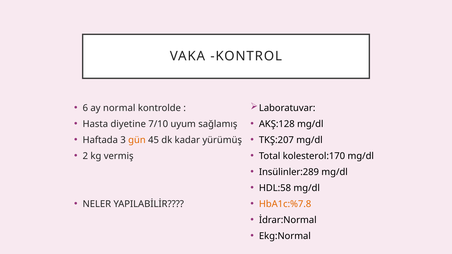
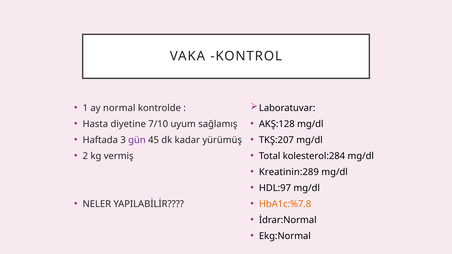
6: 6 -> 1
gün colour: orange -> purple
kolesterol:170: kolesterol:170 -> kolesterol:284
Insülinler:289: Insülinler:289 -> Kreatinin:289
HDL:58: HDL:58 -> HDL:97
